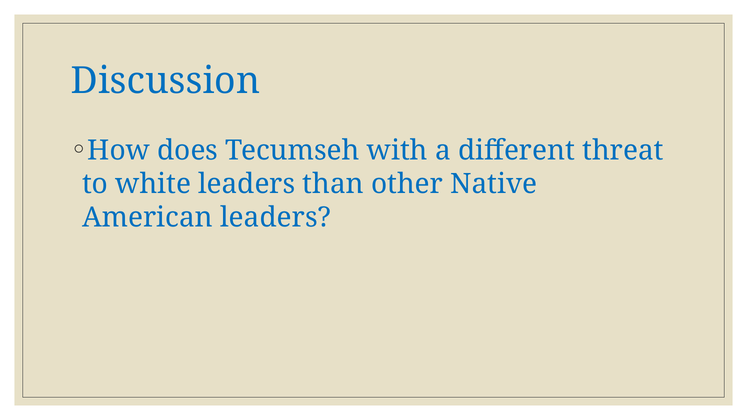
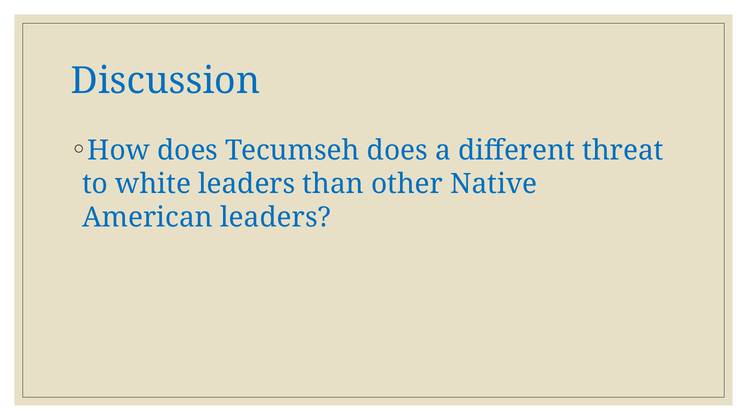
Tecumseh with: with -> does
